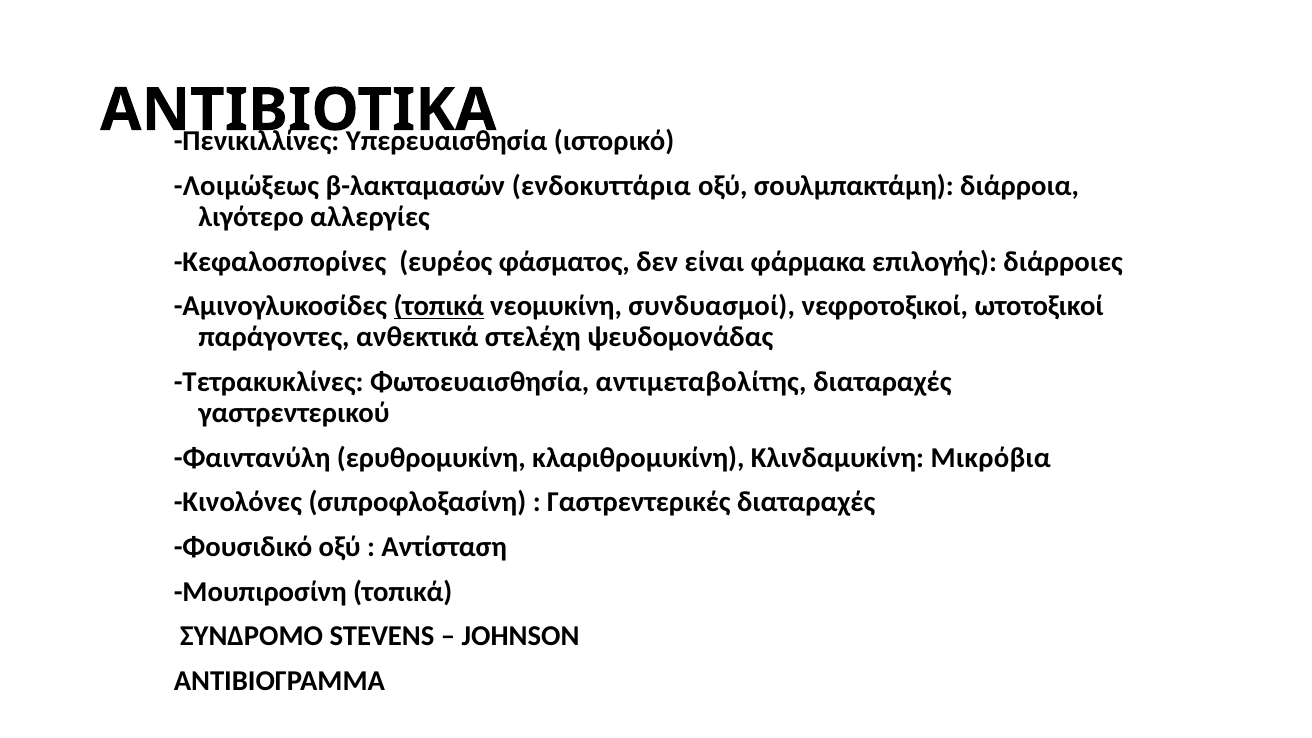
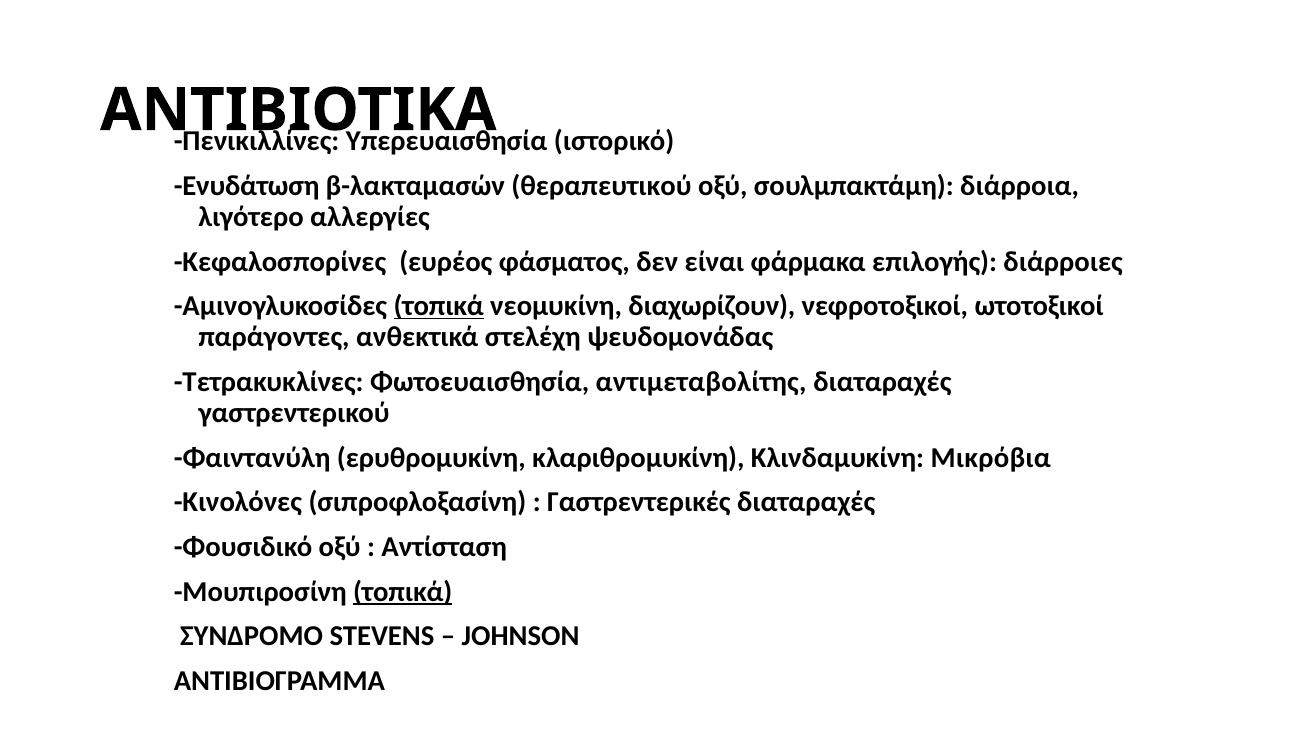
Λοιμώξεως: Λοιμώξεως -> Ενυδάτωση
ενδοκυττάρια: ενδοκυττάρια -> θεραπευτικού
συνδυασμοί: συνδυασμοί -> διαχωρίζουν
τοπικά at (403, 592) underline: none -> present
